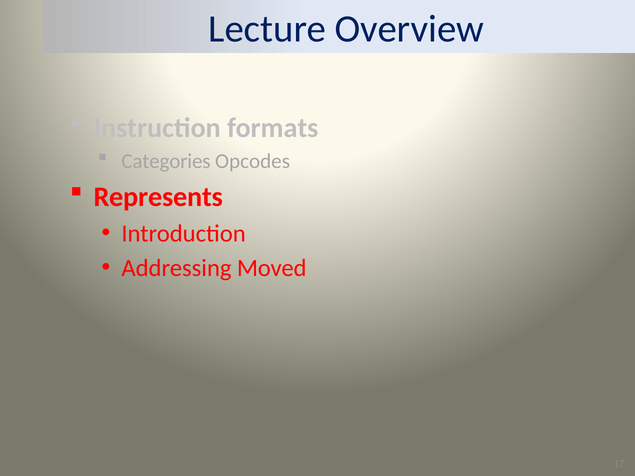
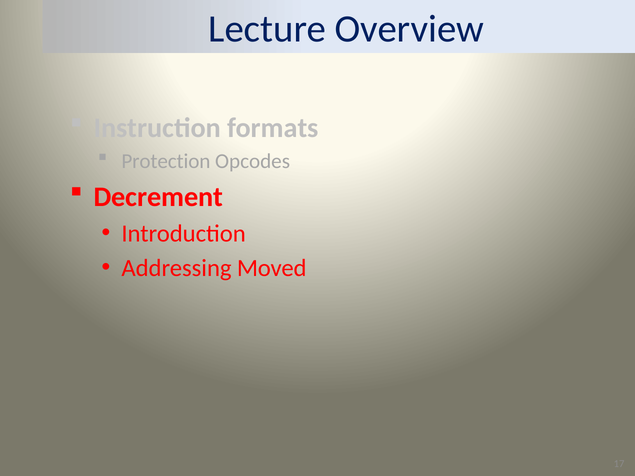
Categories: Categories -> Protection
Represents: Represents -> Decrement
